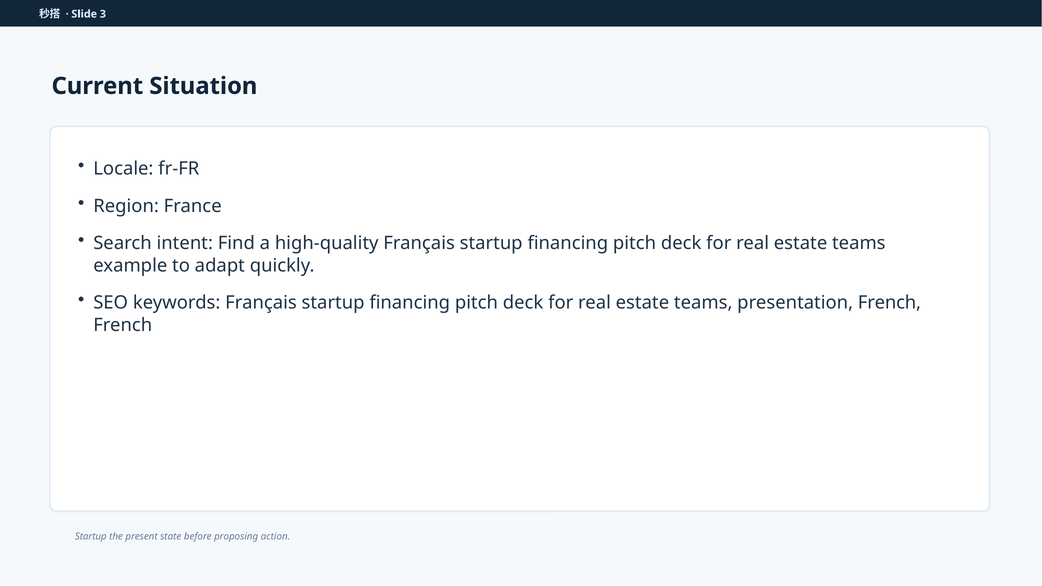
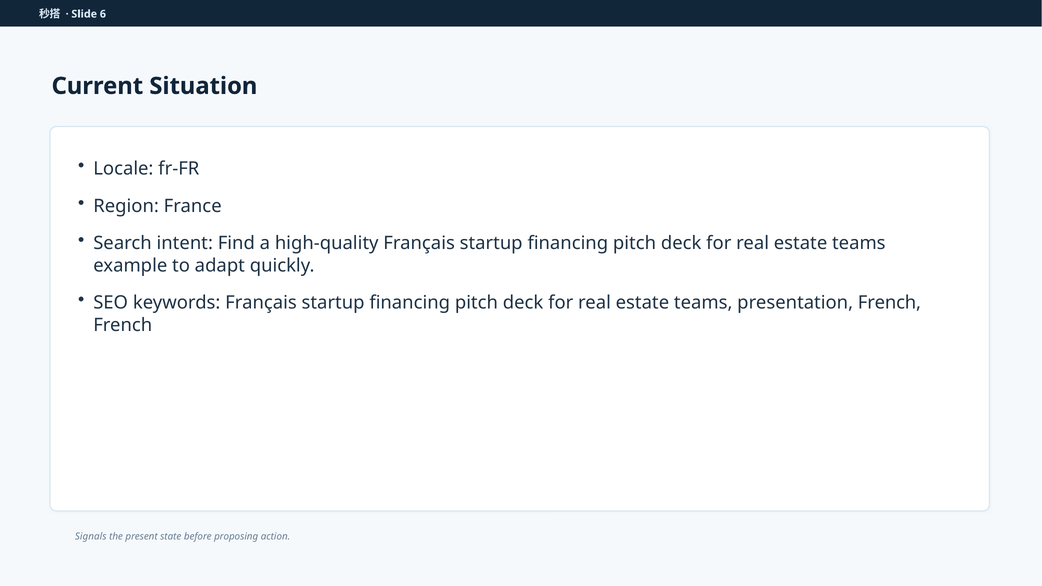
3: 3 -> 6
Startup at (91, 537): Startup -> Signals
